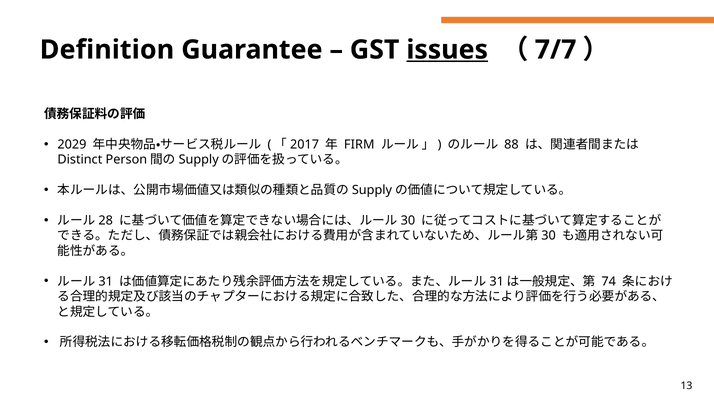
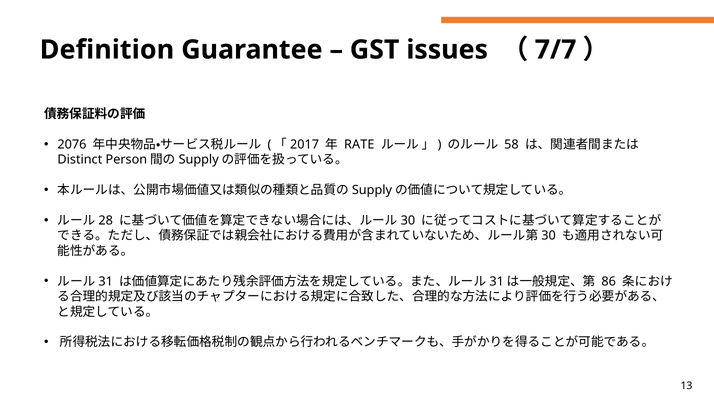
issues underline: present -> none
2029: 2029 -> 2076
FIRM: FIRM -> RATE
88: 88 -> 58
74: 74 -> 86
